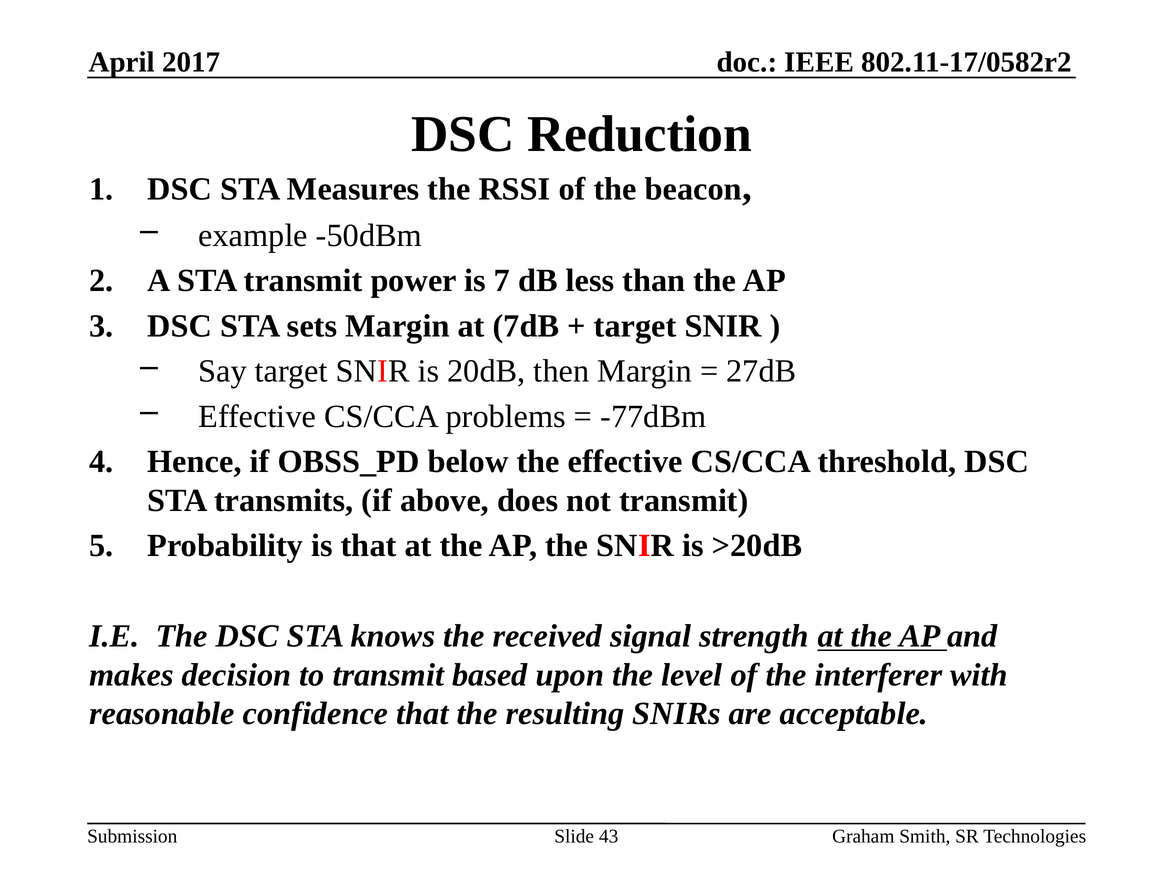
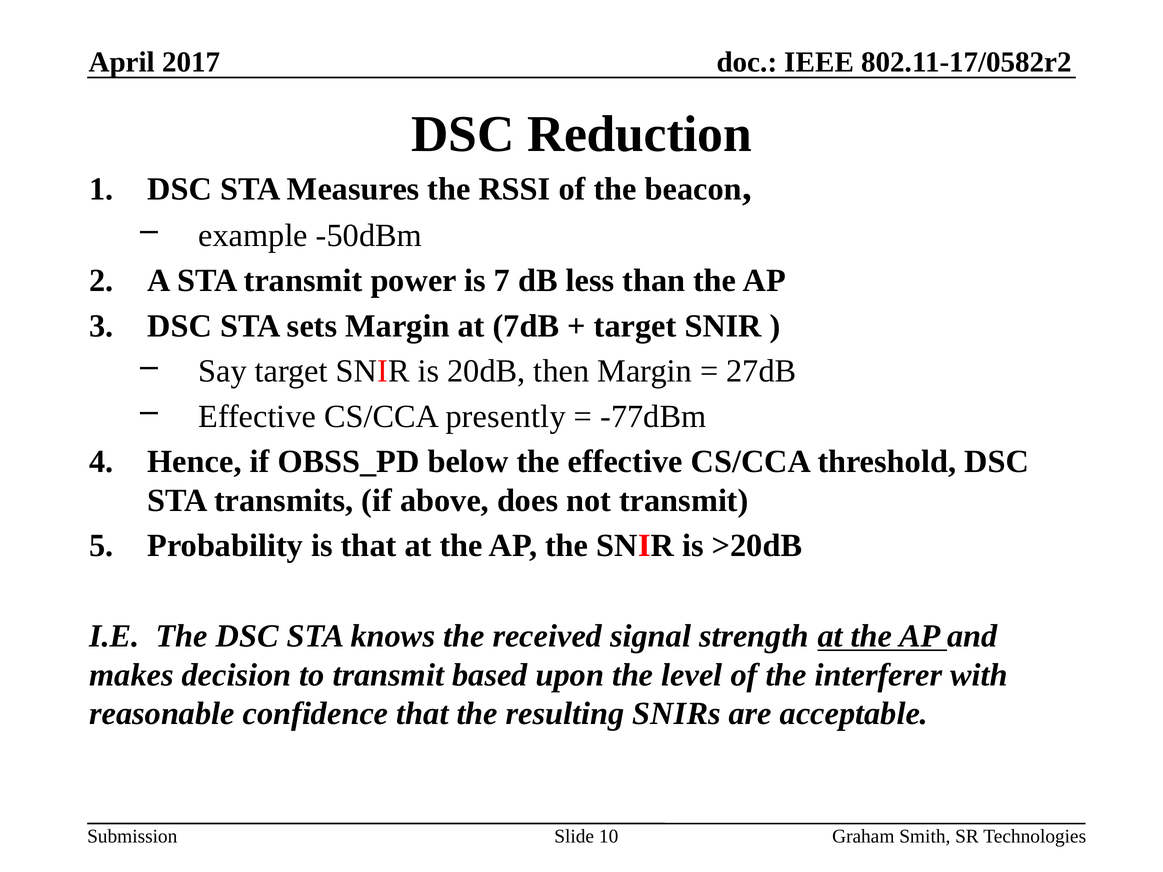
problems: problems -> presently
43: 43 -> 10
